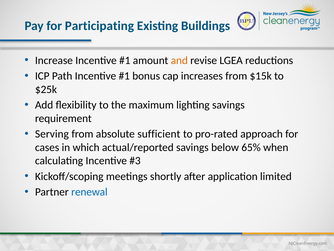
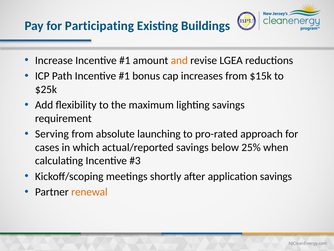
sufficient: sufficient -> launching
65%: 65% -> 25%
application limited: limited -> savings
renewal colour: blue -> orange
